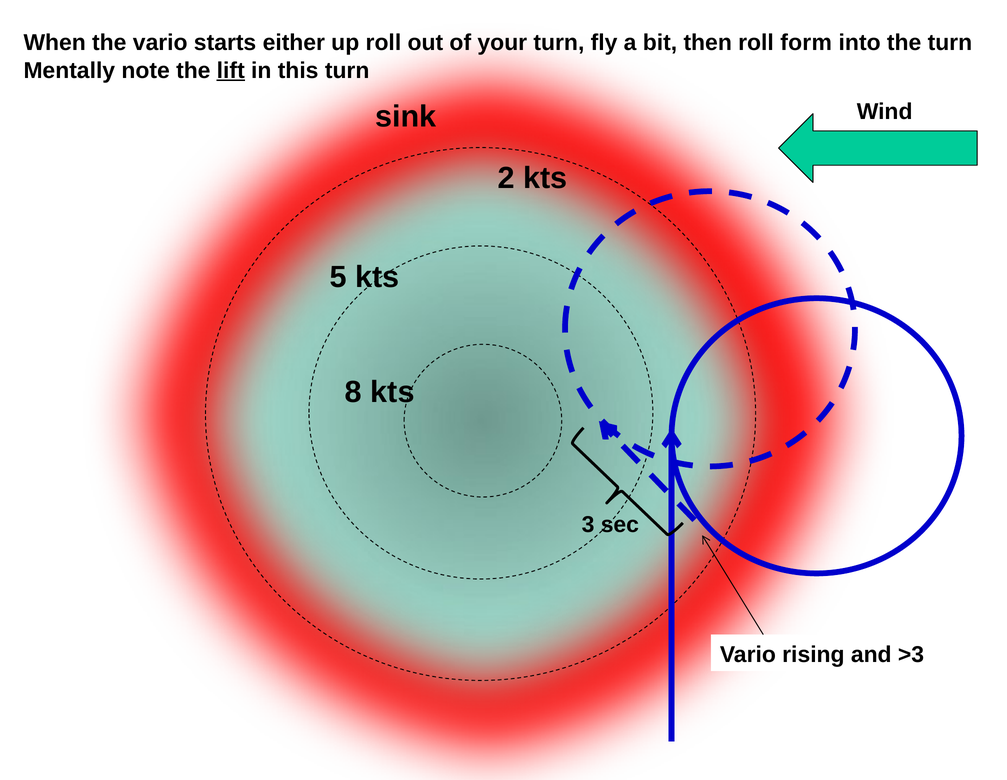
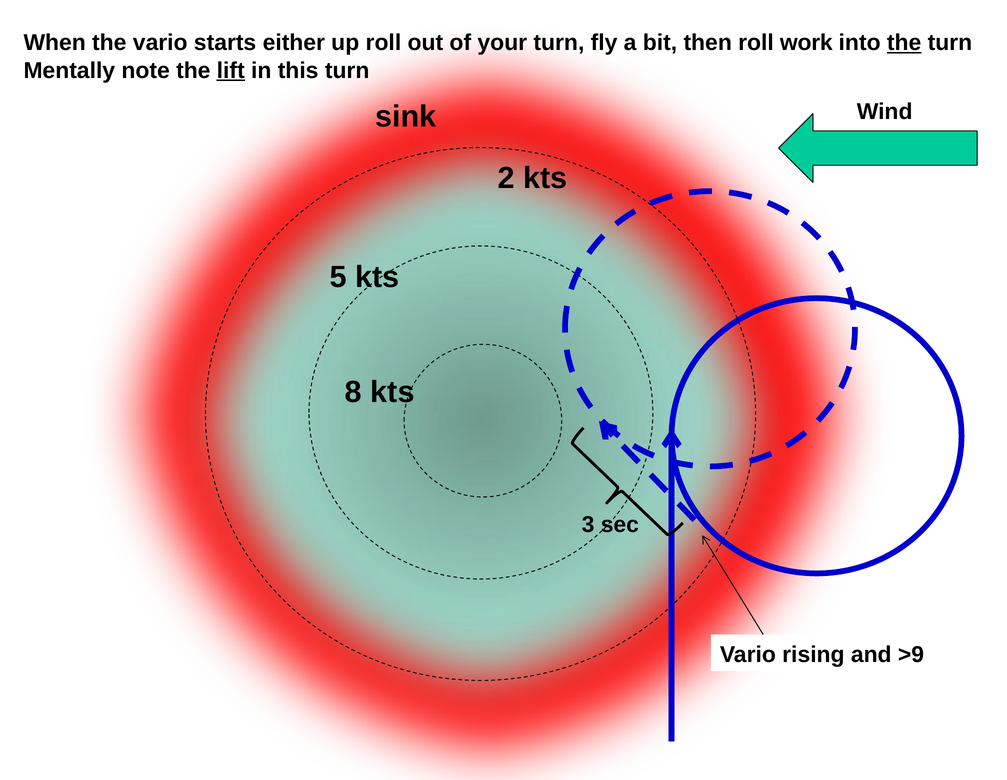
form: form -> work
the at (904, 43) underline: none -> present
>3: >3 -> >9
